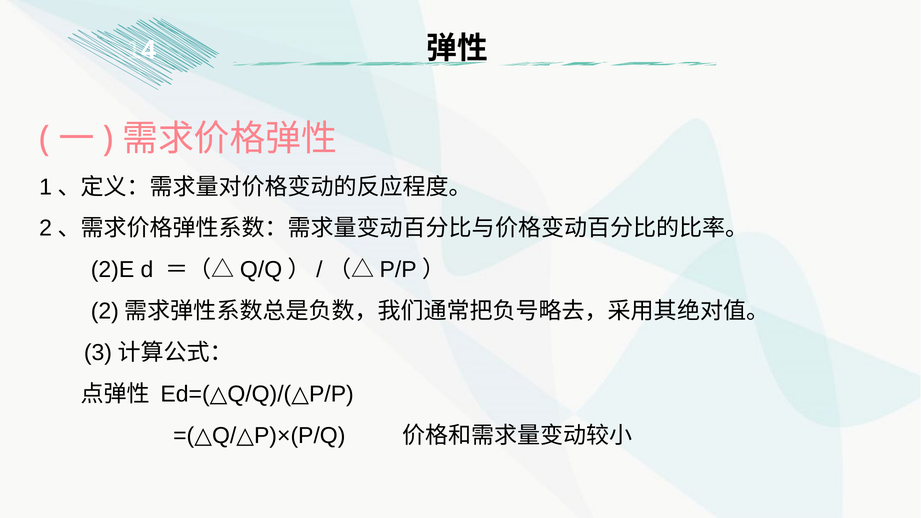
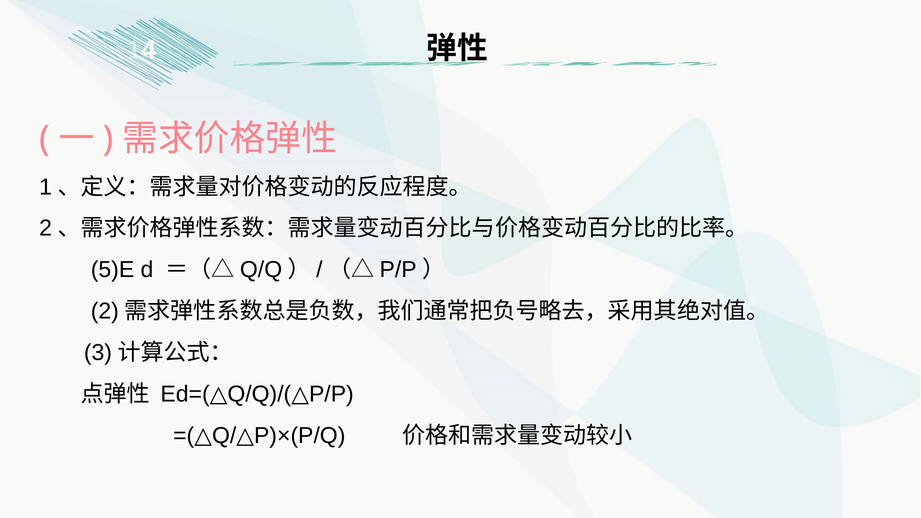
2)E: 2)E -> 5)E
